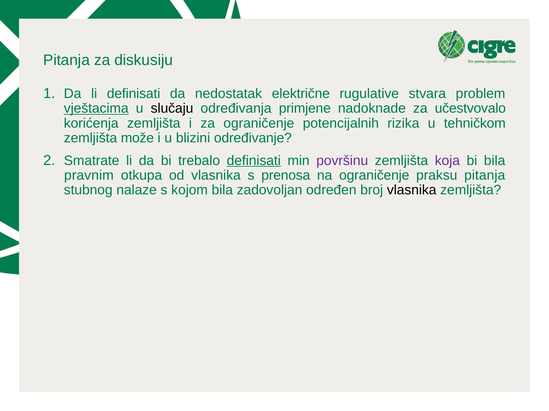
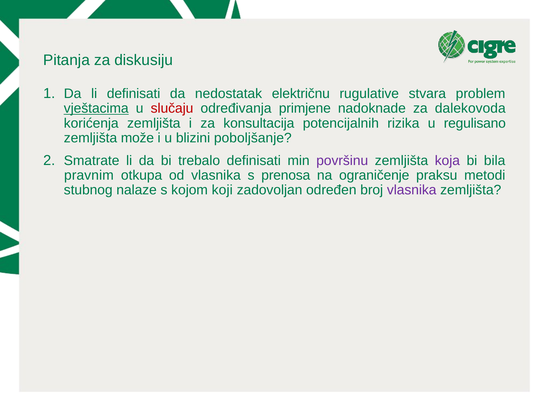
električne: električne -> električnu
slučaju colour: black -> red
učestvovalo: učestvovalo -> dalekovoda
za ograničenje: ograničenje -> konsultacija
tehničkom: tehničkom -> regulisano
određivanje: određivanje -> poboljšanje
definisati at (254, 161) underline: present -> none
praksu pitanja: pitanja -> metodi
kojom bila: bila -> koji
vlasnika at (412, 190) colour: black -> purple
